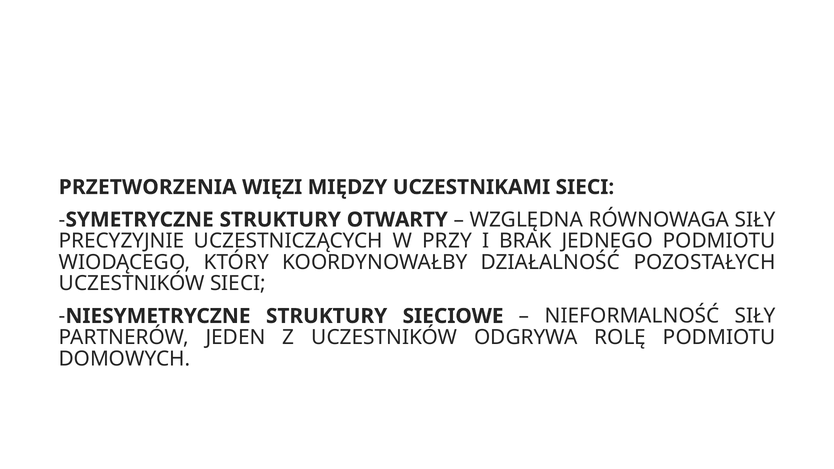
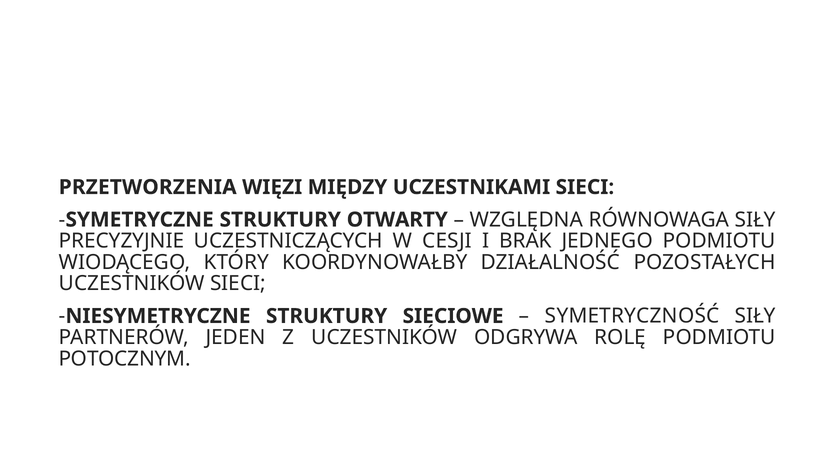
PRZY: PRZY -> CESJI
NIEFORMALNOŚĆ: NIEFORMALNOŚĆ -> SYMETRYCZNOŚĆ
DOMOWYCH: DOMOWYCH -> POTOCZNYM
